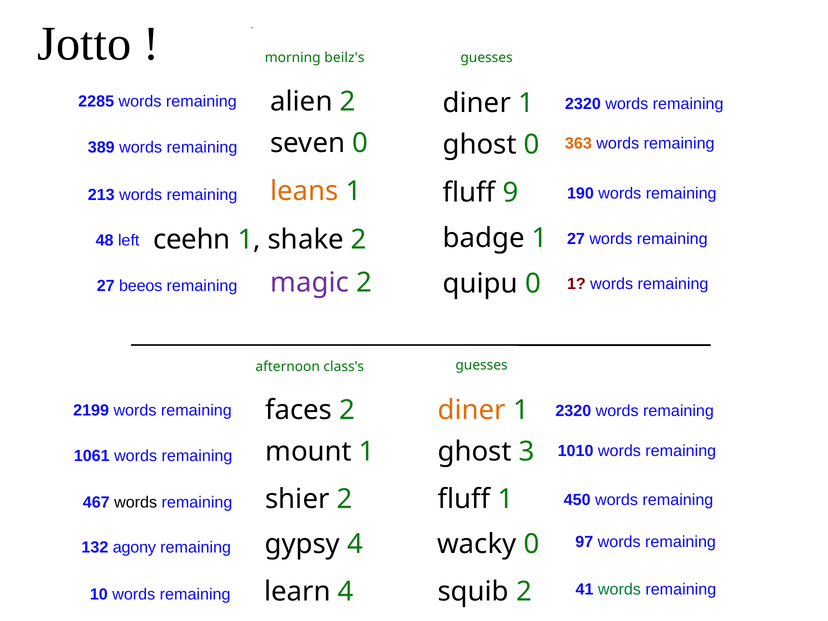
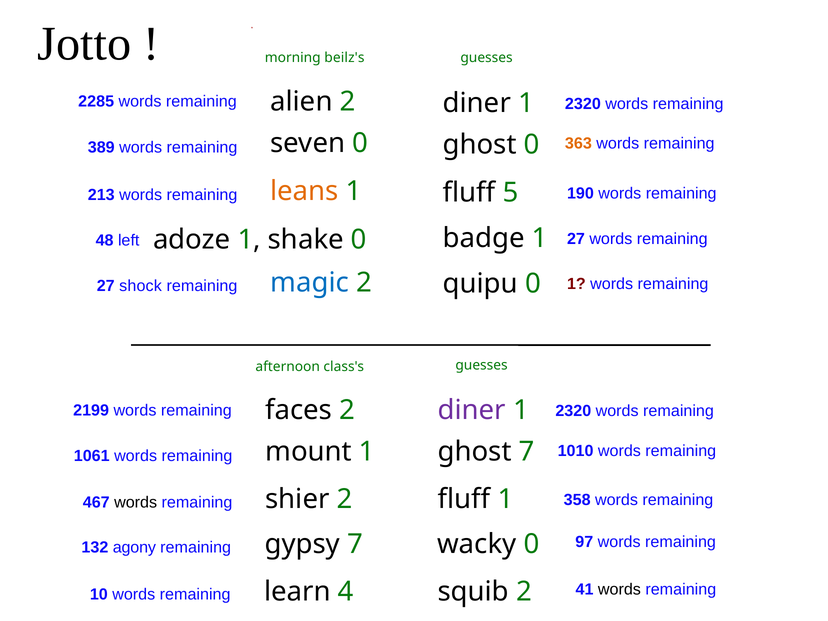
9: 9 -> 5
ceehn: ceehn -> adoze
shake 2: 2 -> 0
magic colour: purple -> blue
beeos: beeos -> shock
diner at (472, 410) colour: orange -> purple
ghost 3: 3 -> 7
450: 450 -> 358
gypsy 4: 4 -> 7
words at (619, 589) colour: green -> black
